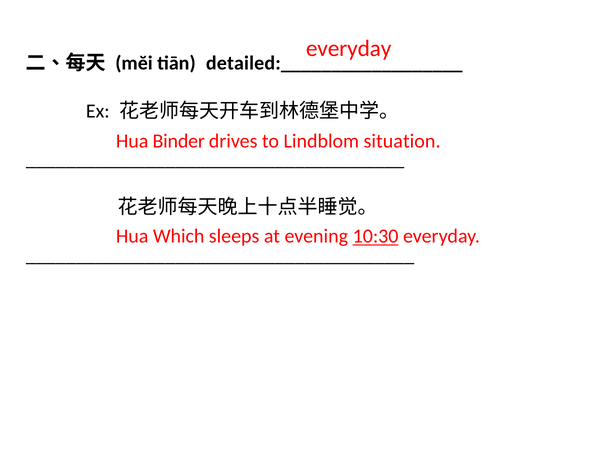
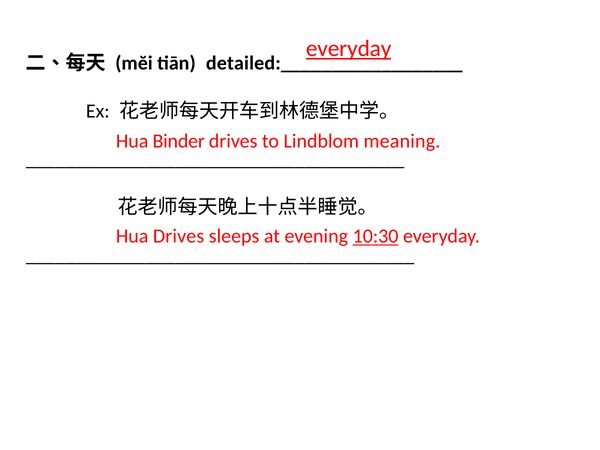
everyday at (349, 49) underline: none -> present
situation: situation -> meaning
Hua Which: Which -> Drives
